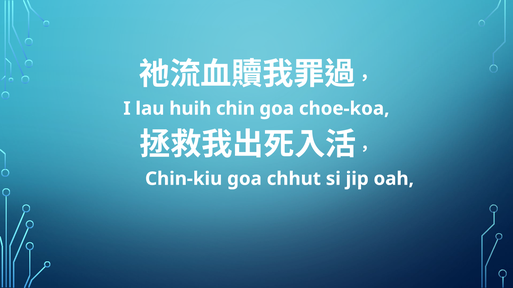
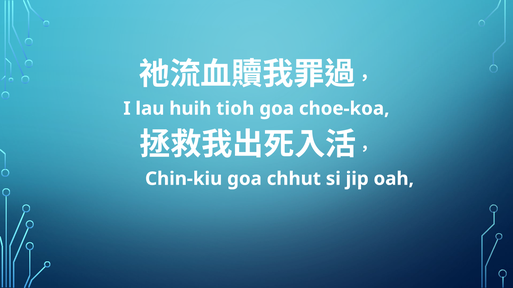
chin: chin -> tioh
